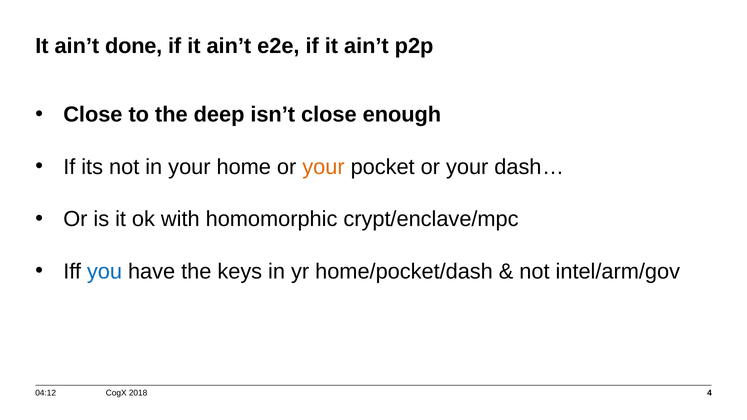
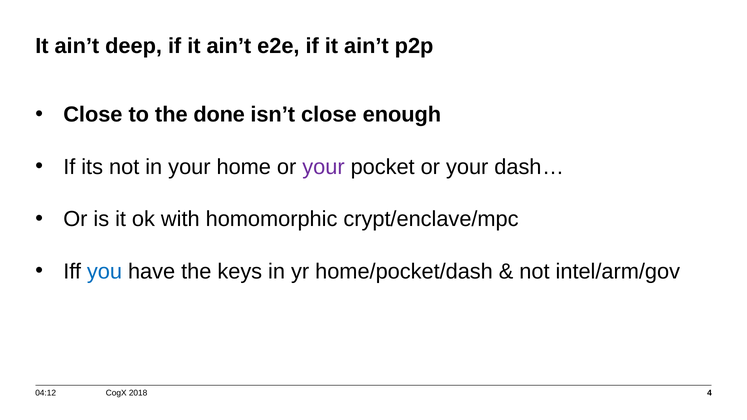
done: done -> deep
deep: deep -> done
your at (323, 167) colour: orange -> purple
